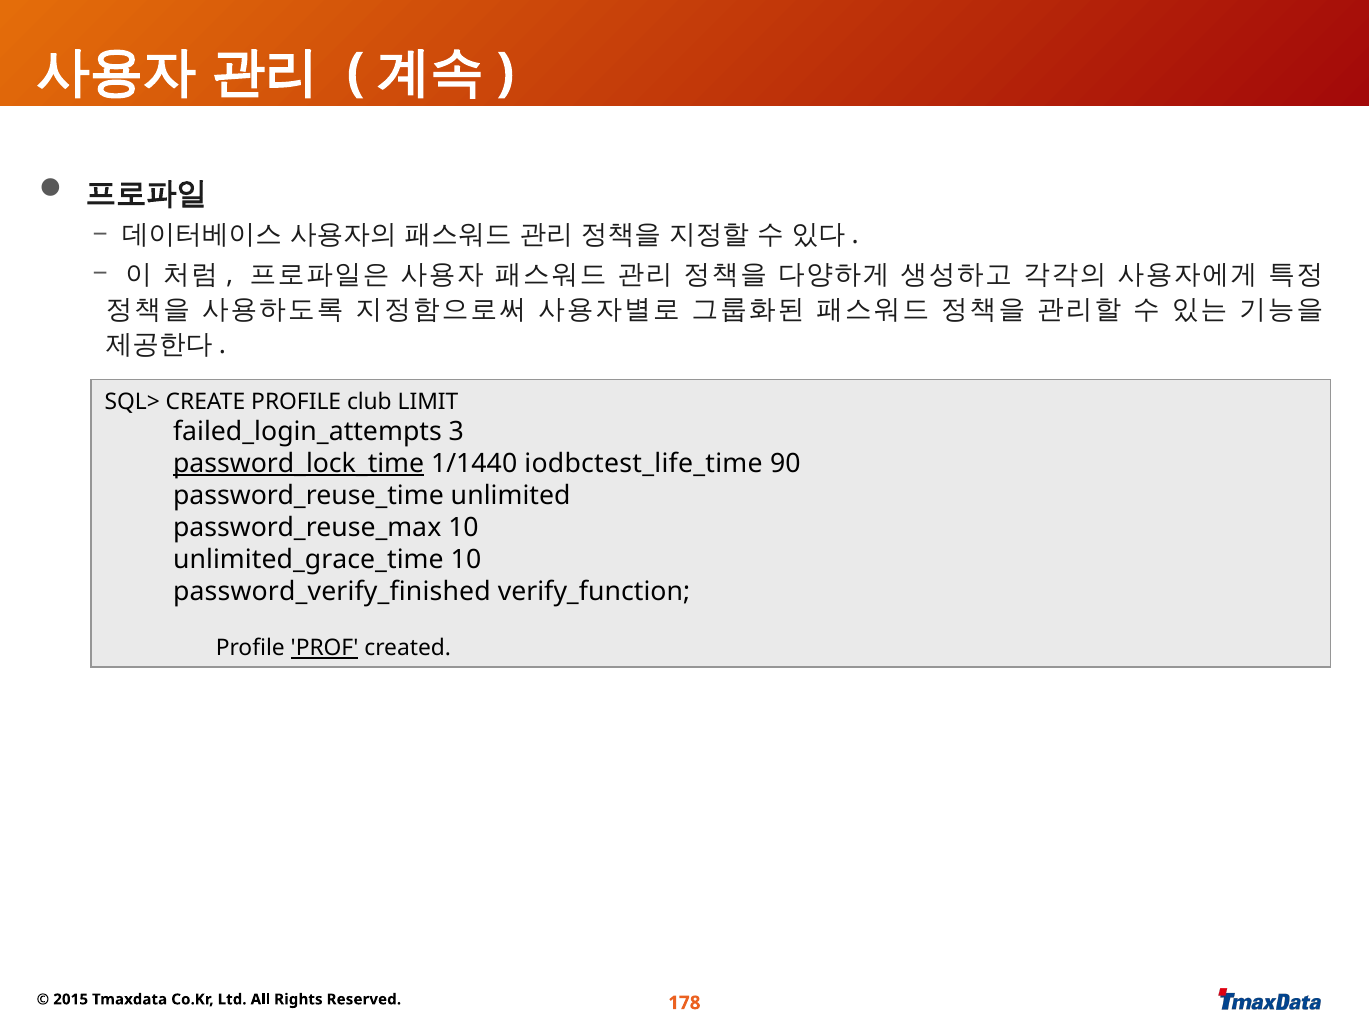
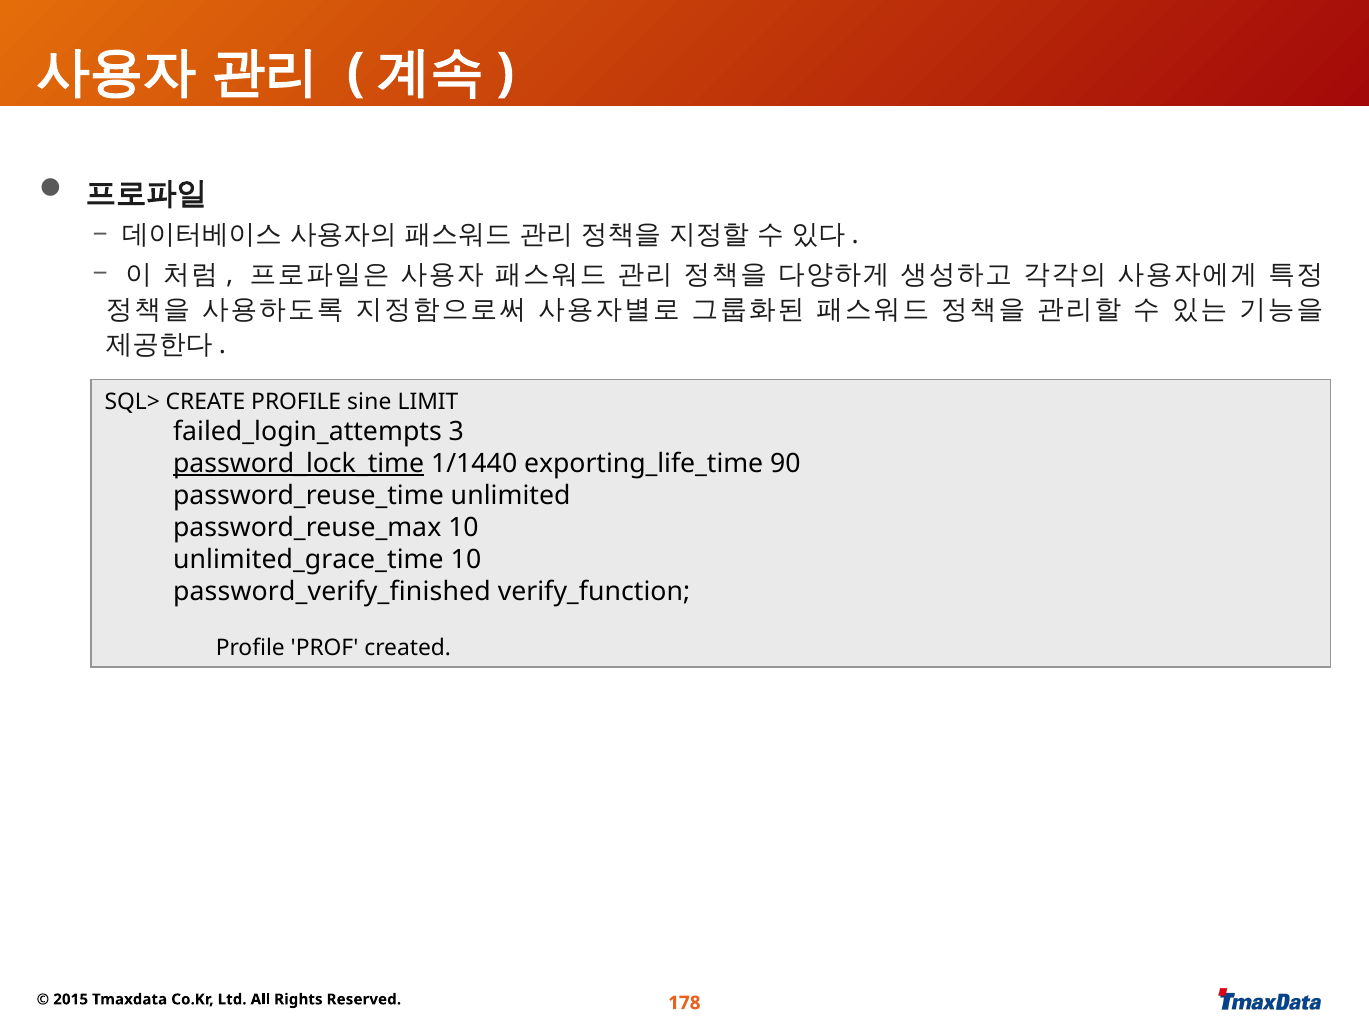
club: club -> sine
iodbctest_life_time: iodbctest_life_time -> exporting_life_time
PROF underline: present -> none
